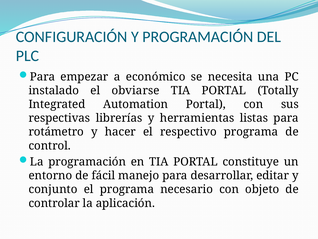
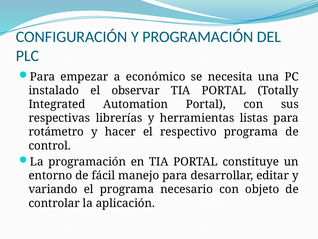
obviarse: obviarse -> observar
conjunto: conjunto -> variando
